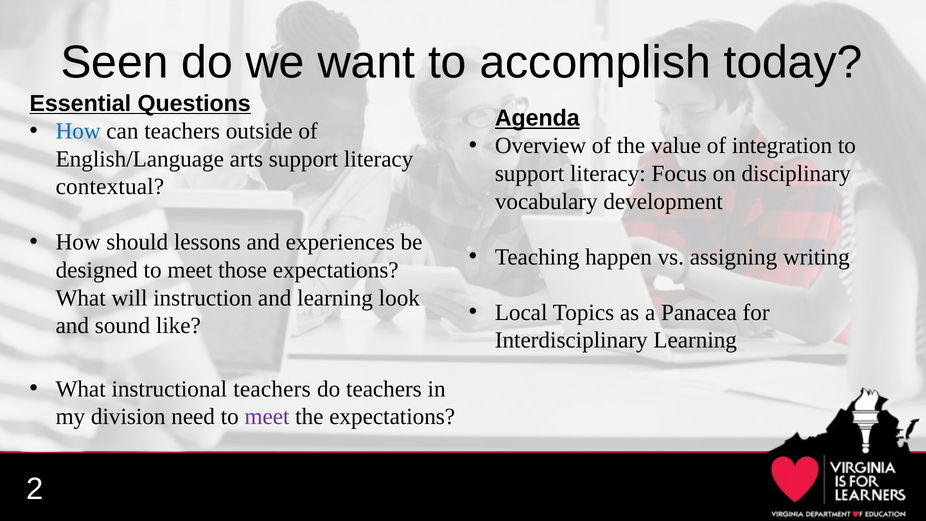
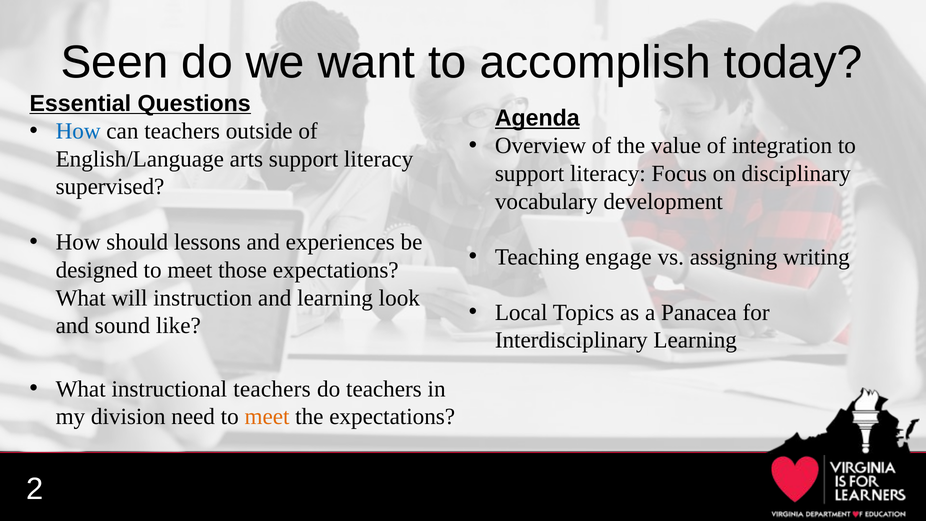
contextual: contextual -> supervised
happen: happen -> engage
meet at (267, 417) colour: purple -> orange
